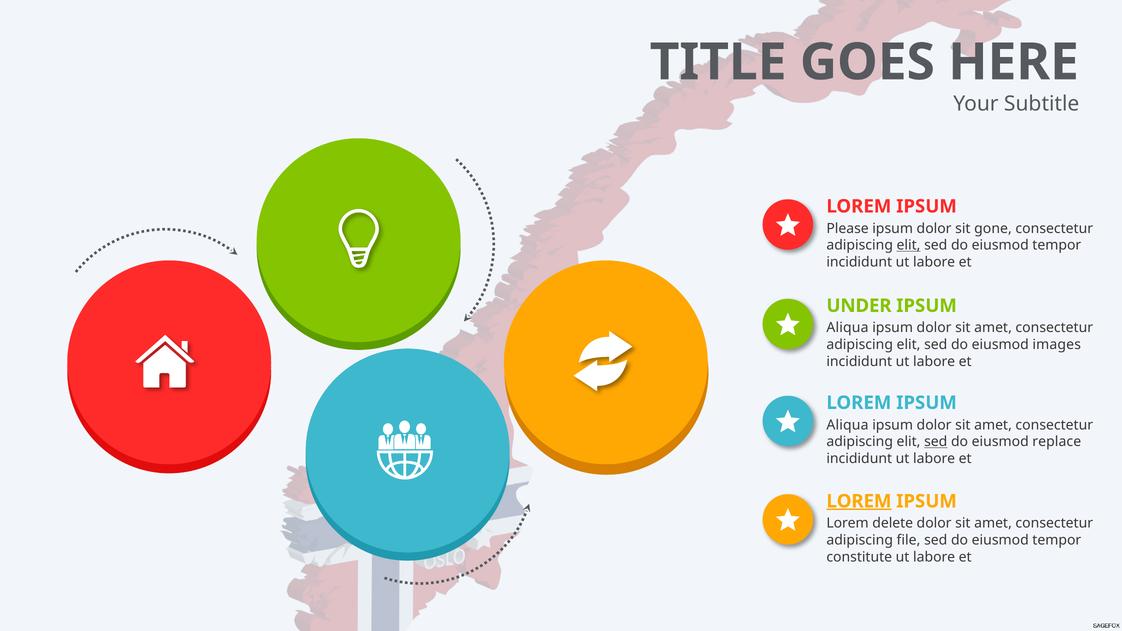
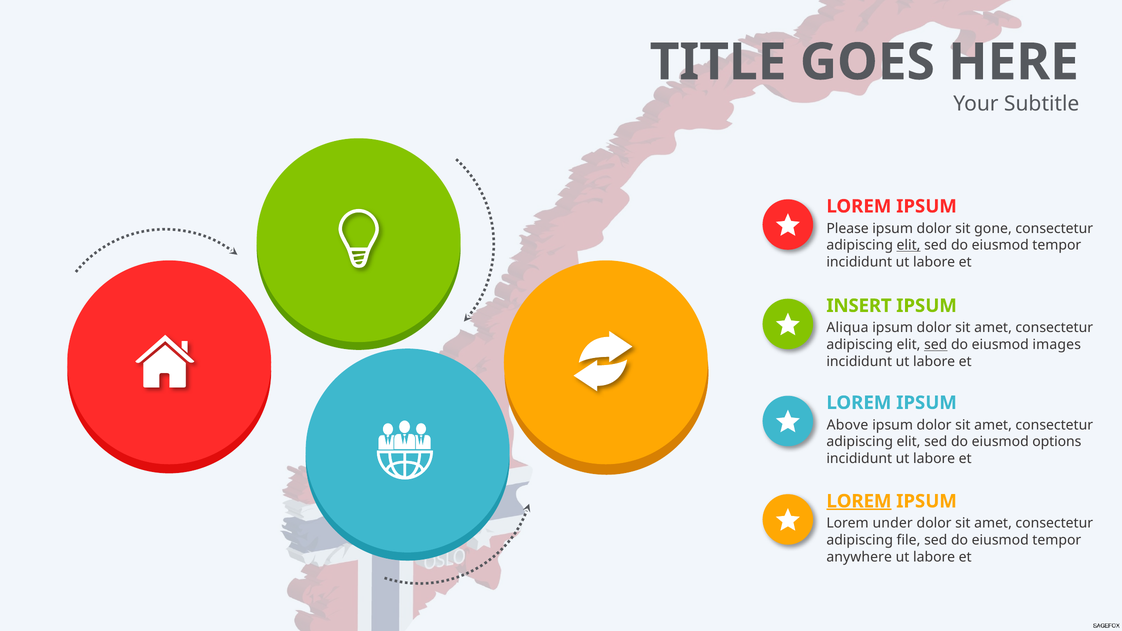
UNDER: UNDER -> INSERT
sed at (936, 345) underline: none -> present
Aliqua at (847, 425): Aliqua -> Above
sed at (936, 442) underline: present -> none
replace: replace -> options
delete: delete -> under
constitute: constitute -> anywhere
